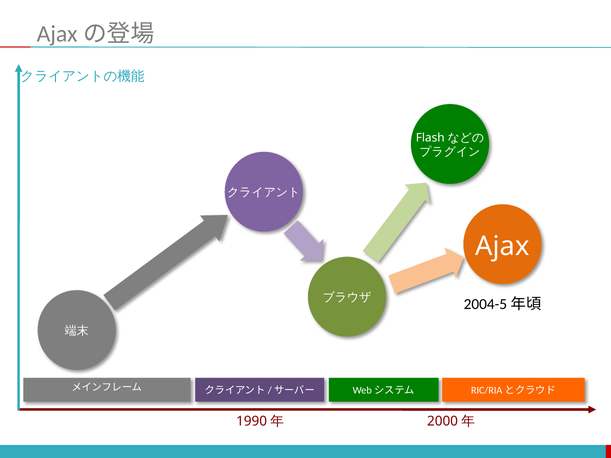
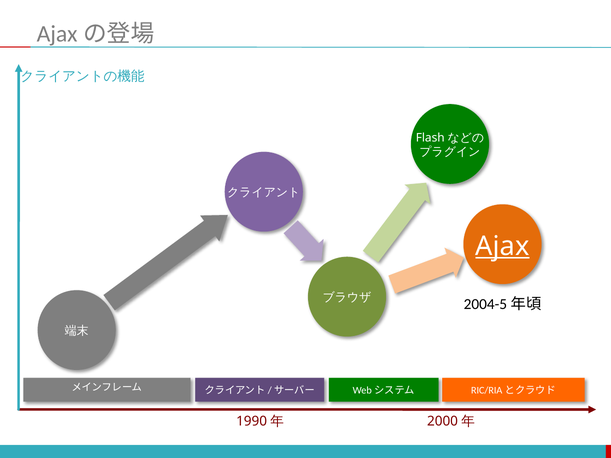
Ajax underline: none -> present
